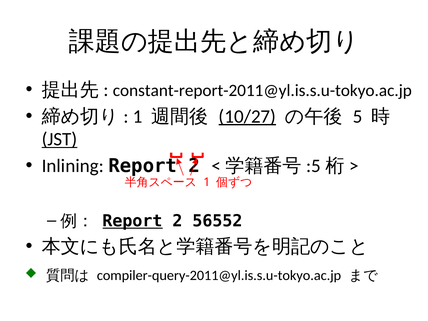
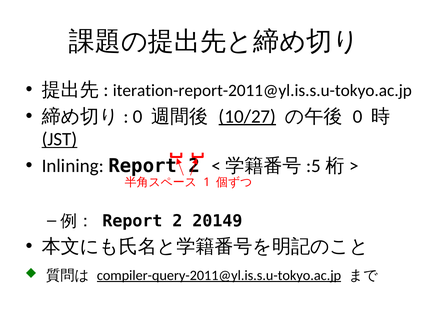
constant-report-2011@yl.is.s.u-tokyo.ac.jp: constant-report-2011@yl.is.s.u-tokyo.ac.jp -> iteration-report-2011@yl.is.s.u-tokyo.ac.jp
1 at (138, 116): 1 -> 0
5 at (358, 116): 5 -> 0
Report at (133, 221) underline: present -> none
56552: 56552 -> 20149
compiler-query-2011@yl.is.s.u-tokyo.ac.jp underline: none -> present
